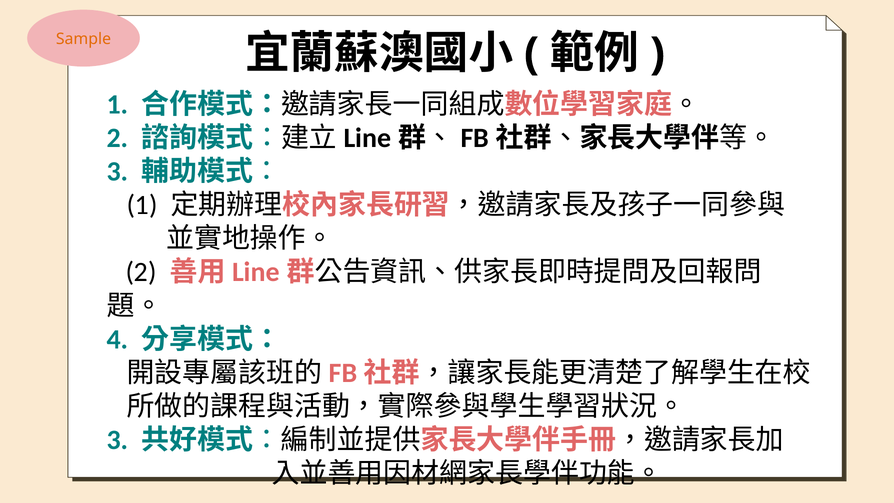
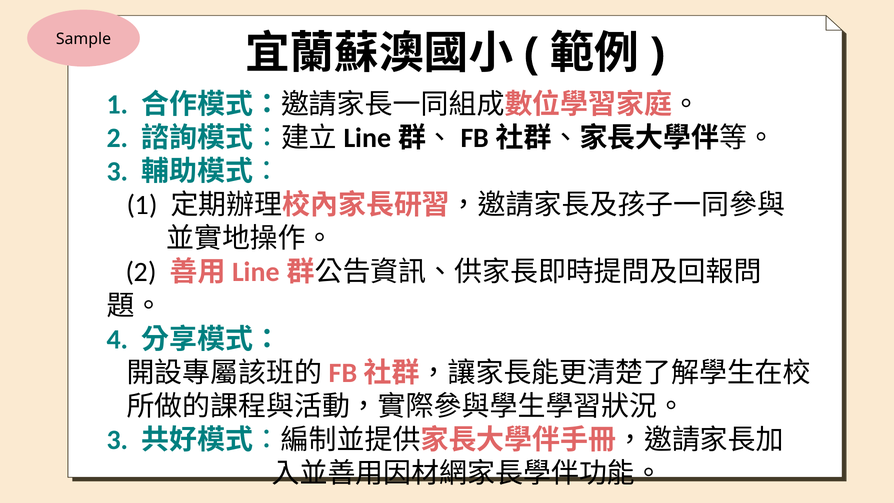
Sample colour: orange -> black
